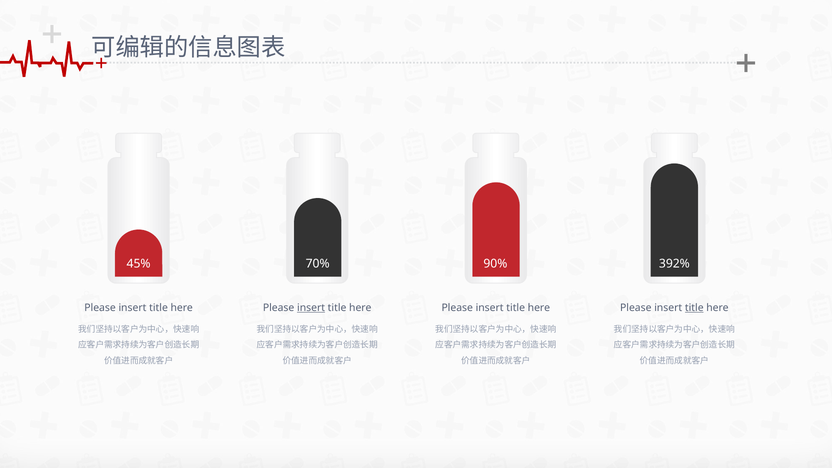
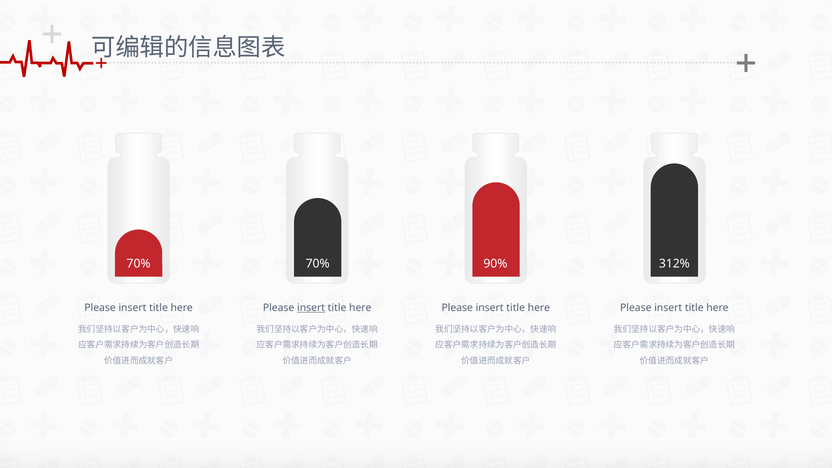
45% at (139, 264): 45% -> 70%
392%: 392% -> 312%
title at (694, 308) underline: present -> none
